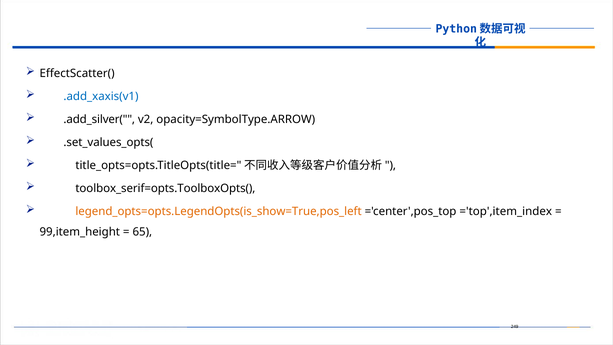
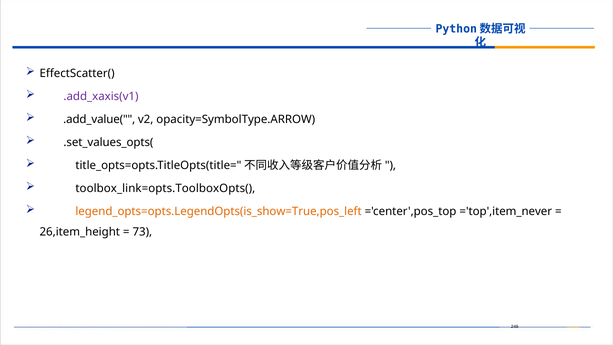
.add_xaxis(v1 colour: blue -> purple
.add_silver(: .add_silver( -> .add_value(
toolbox_serif=opts.ToolboxOpts(: toolbox_serif=opts.ToolboxOpts( -> toolbox_link=opts.ToolboxOpts(
='top',item_index: ='top',item_index -> ='top',item_never
99,item_height: 99,item_height -> 26,item_height
65: 65 -> 73
